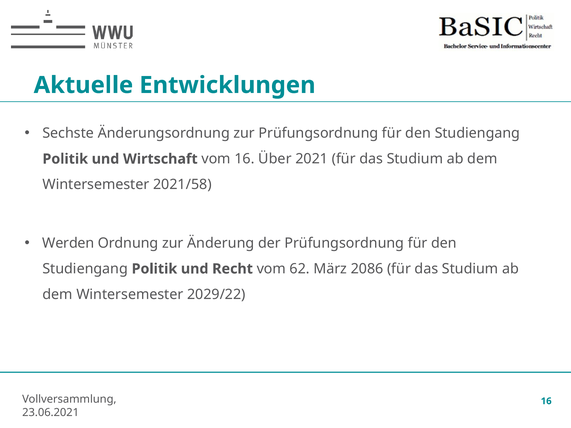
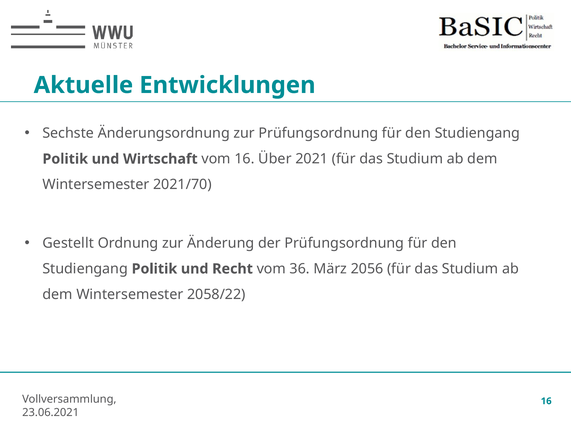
2021/58: 2021/58 -> 2021/70
Werden: Werden -> Gestellt
62: 62 -> 36
2086: 2086 -> 2056
2029/22: 2029/22 -> 2058/22
